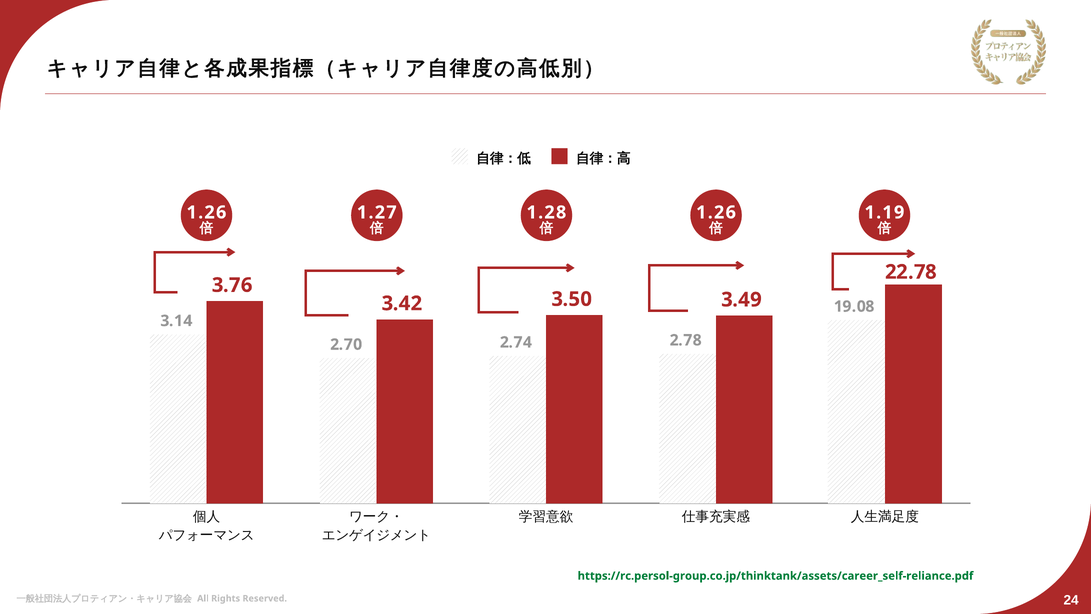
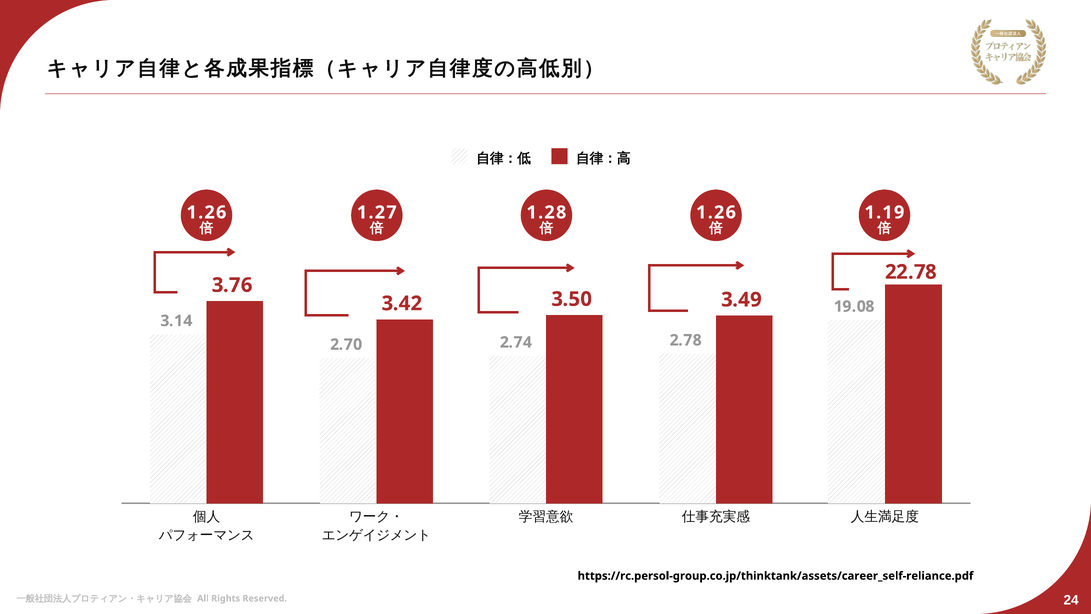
https://rc.persol-group.co.jp/thinktank/assets/career_self-reliance.pdf colour: green -> black
